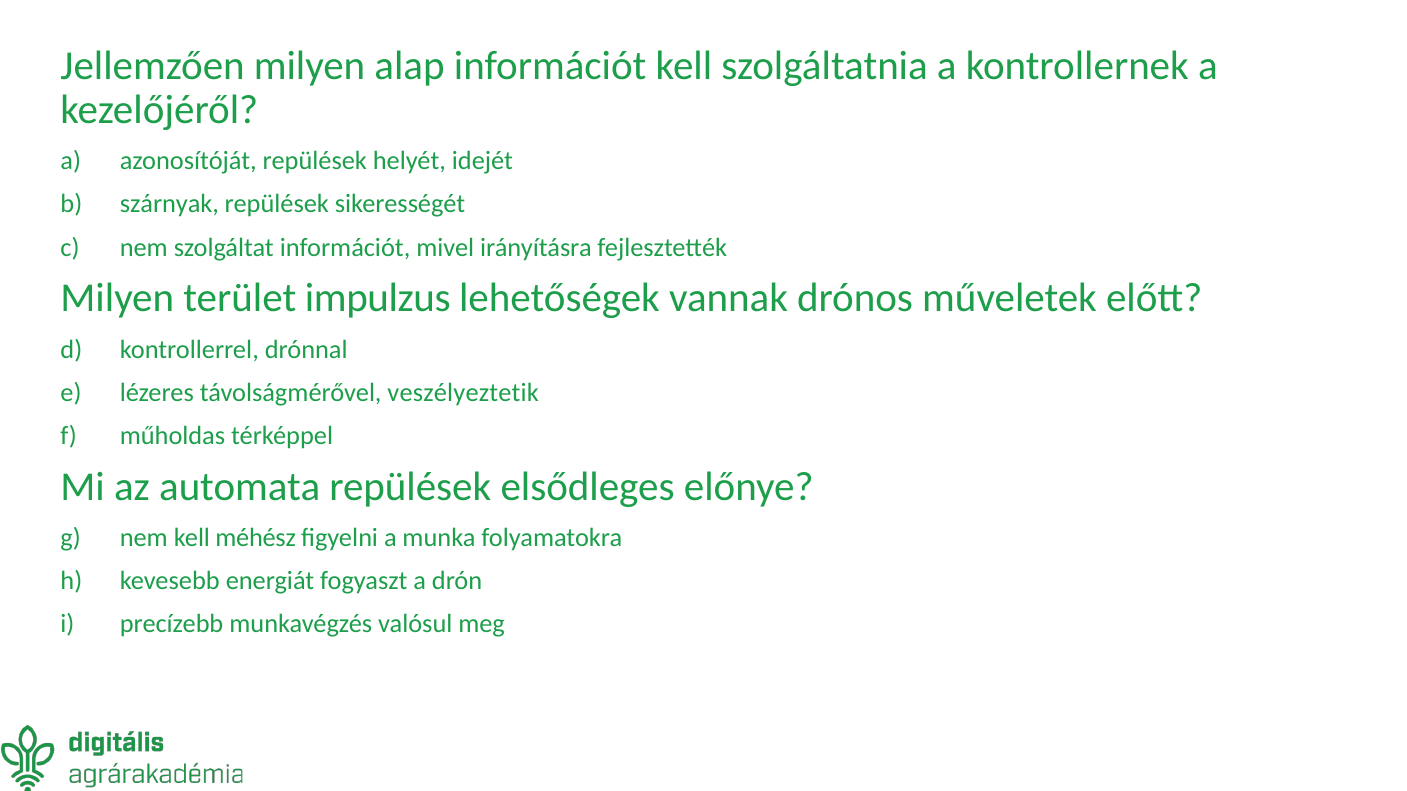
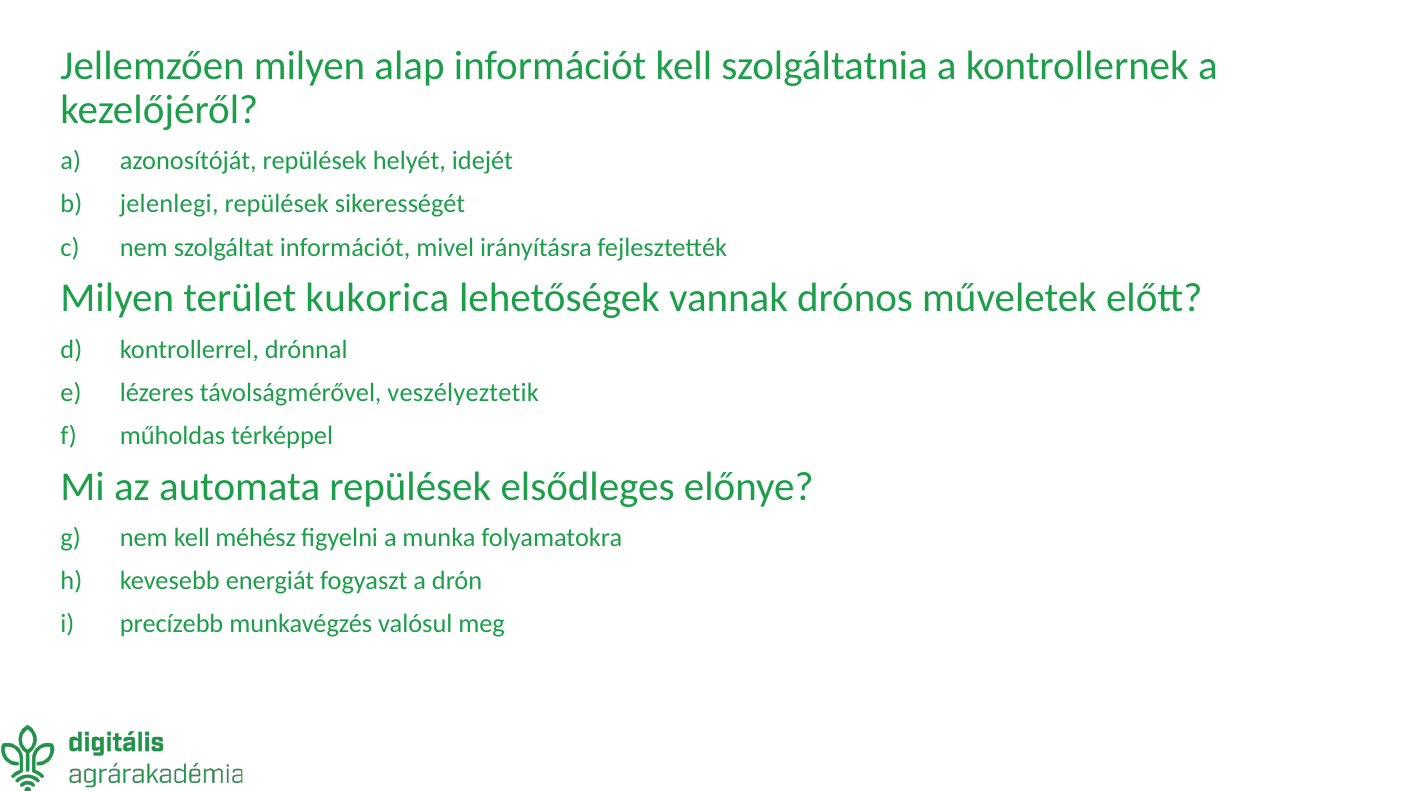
szárnyak: szárnyak -> jelenlegi
impulzus: impulzus -> kukorica
